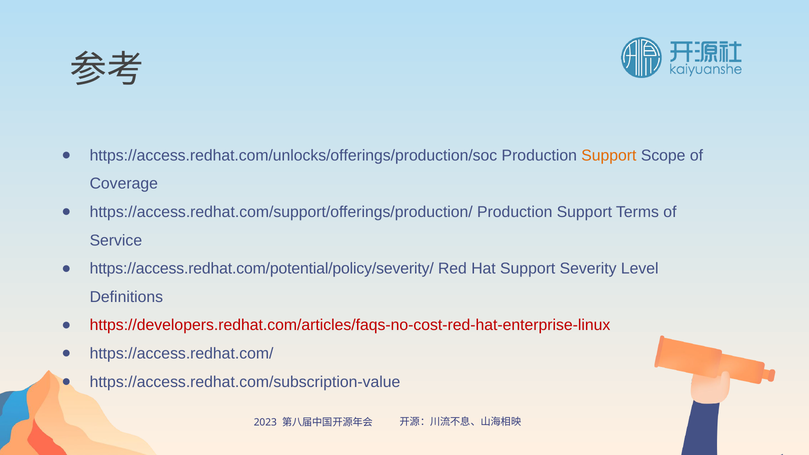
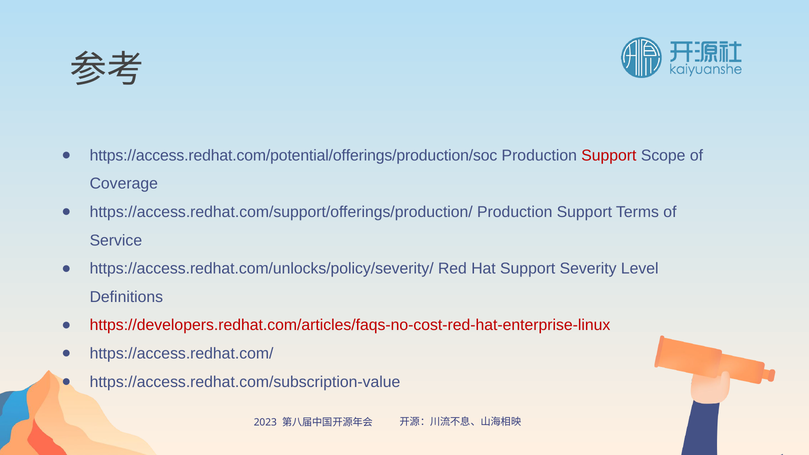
https://access.redhat.com/unlocks/offerings/production/soc: https://access.redhat.com/unlocks/offerings/production/soc -> https://access.redhat.com/potential/offerings/production/soc
Support at (609, 155) colour: orange -> red
https://access.redhat.com/potential/policy/severity/: https://access.redhat.com/potential/policy/severity/ -> https://access.redhat.com/unlocks/policy/severity/
